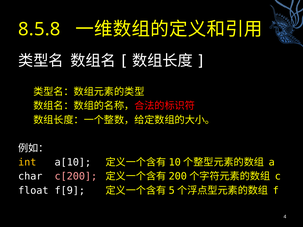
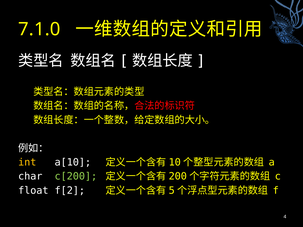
8.5.8: 8.5.8 -> 7.1.0
c[200 colour: pink -> light green
f[9: f[9 -> f[2
